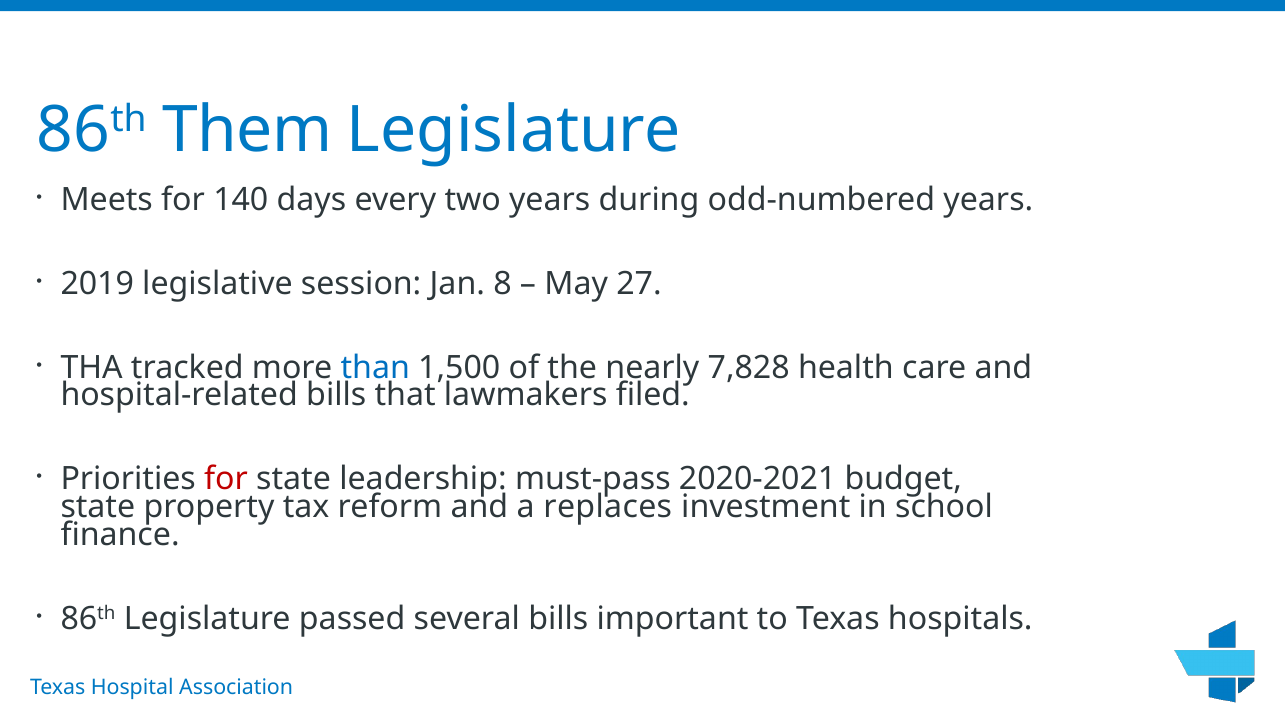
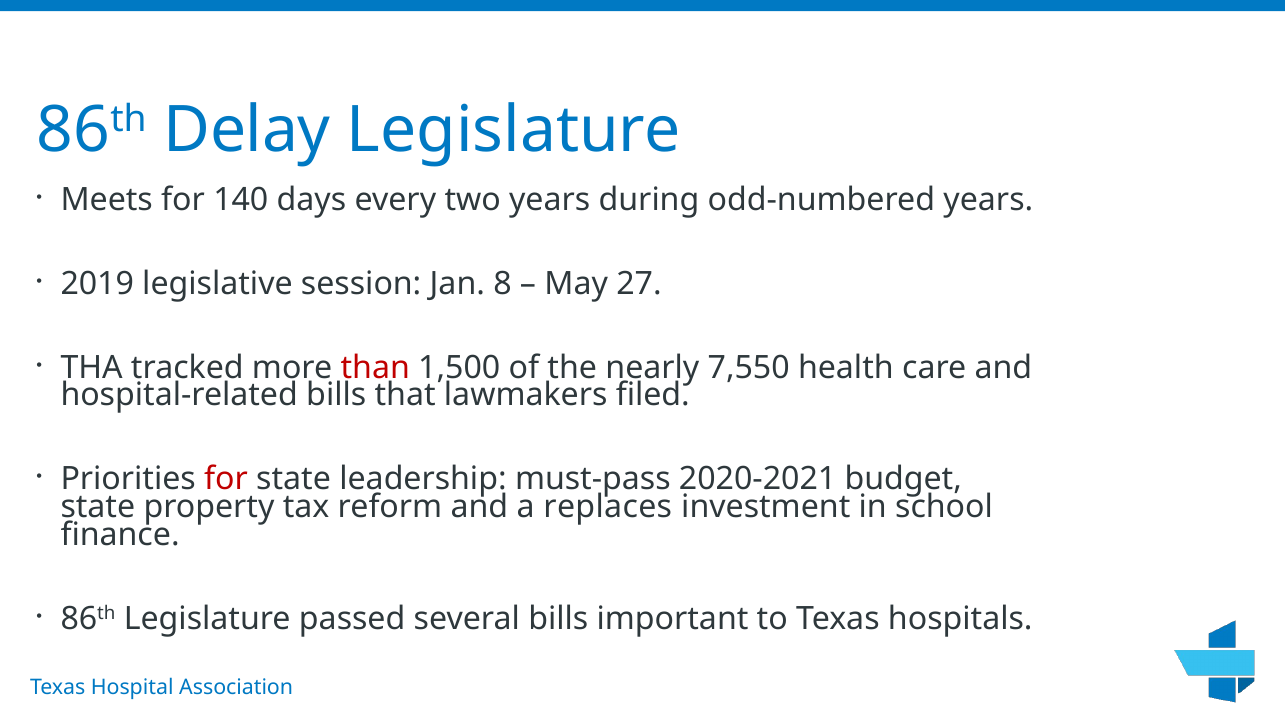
Them: Them -> Delay
than colour: blue -> red
7,828: 7,828 -> 7,550
